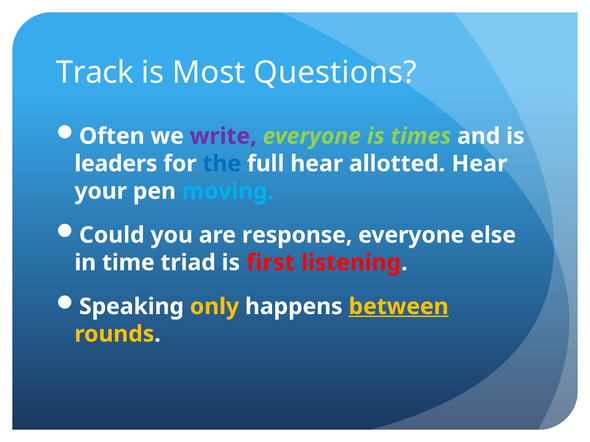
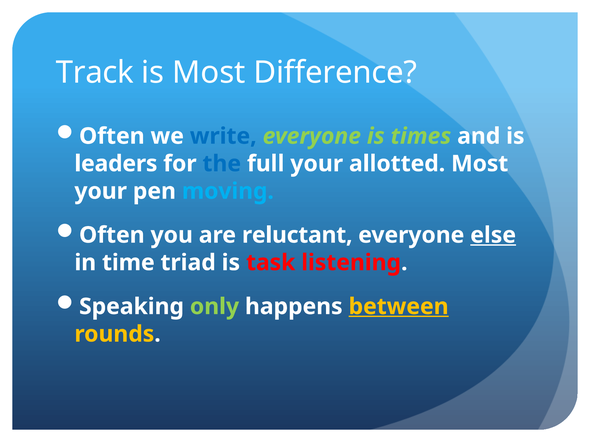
Questions: Questions -> Difference
write colour: purple -> blue
full hear: hear -> your
allotted Hear: Hear -> Most
Could at (112, 235): Could -> Often
response: response -> reluctant
else underline: none -> present
first: first -> task
only colour: yellow -> light green
